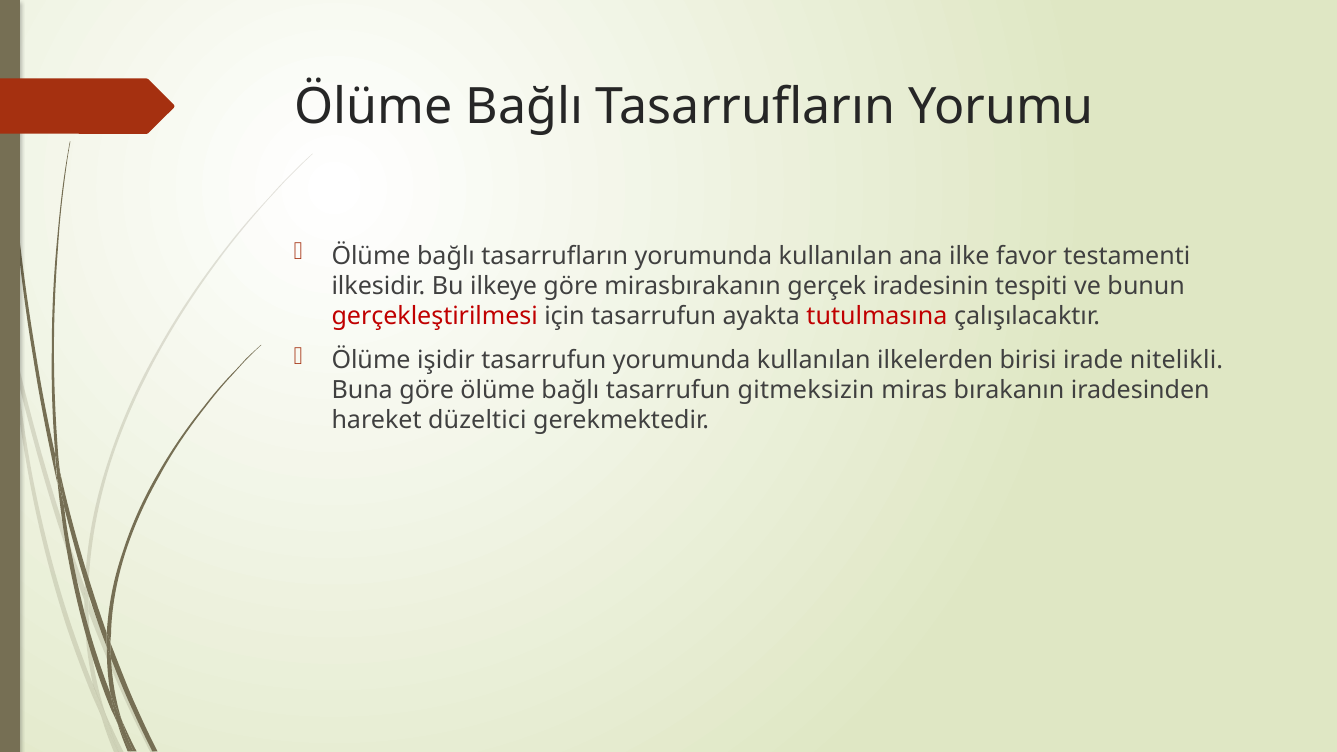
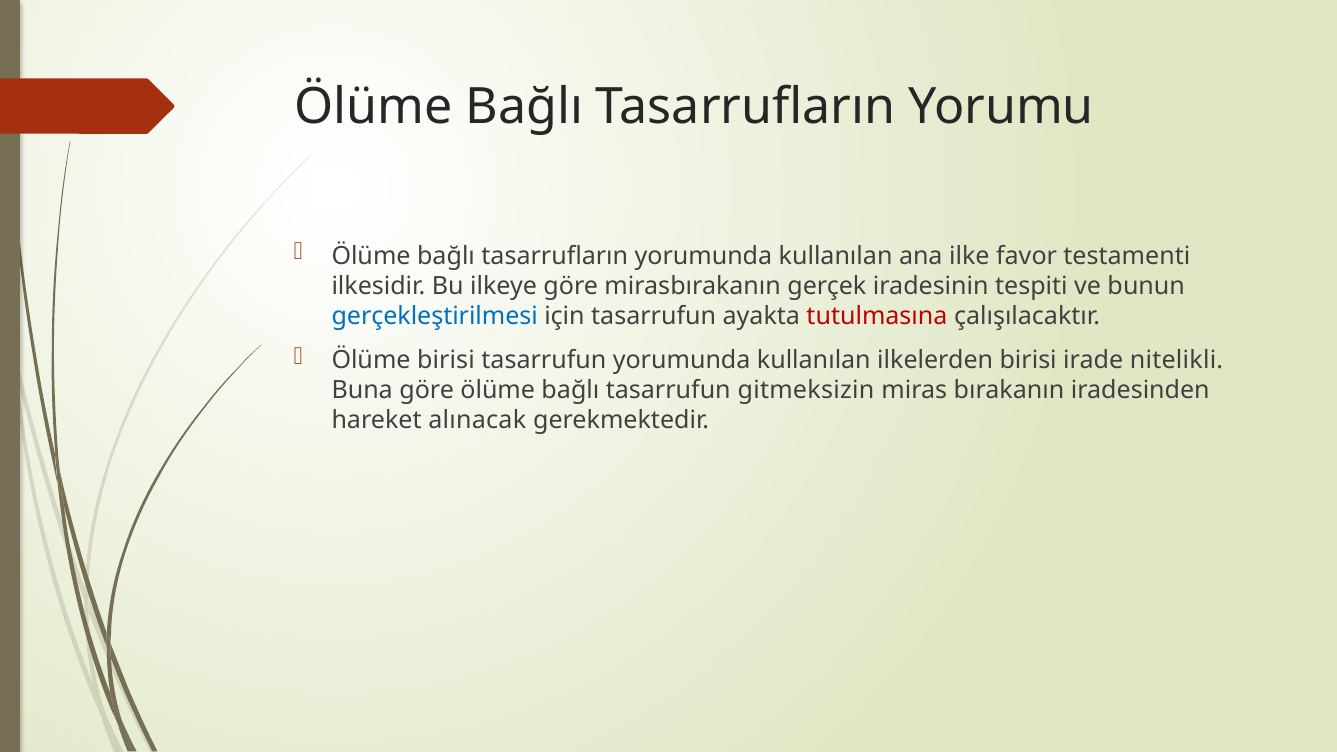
gerçekleştirilmesi colour: red -> blue
Ölüme işidir: işidir -> birisi
düzeltici: düzeltici -> alınacak
